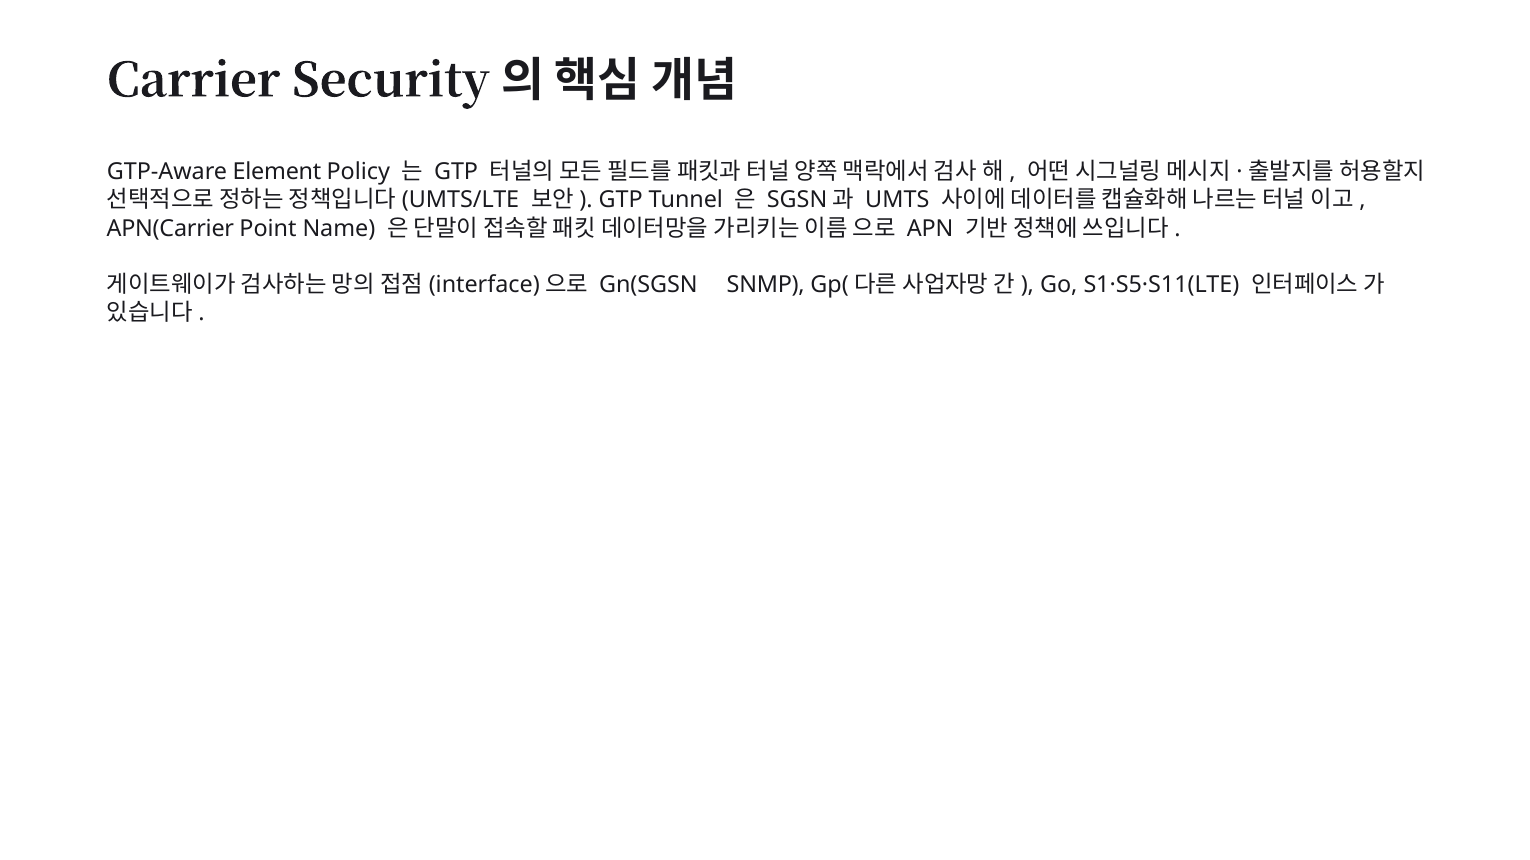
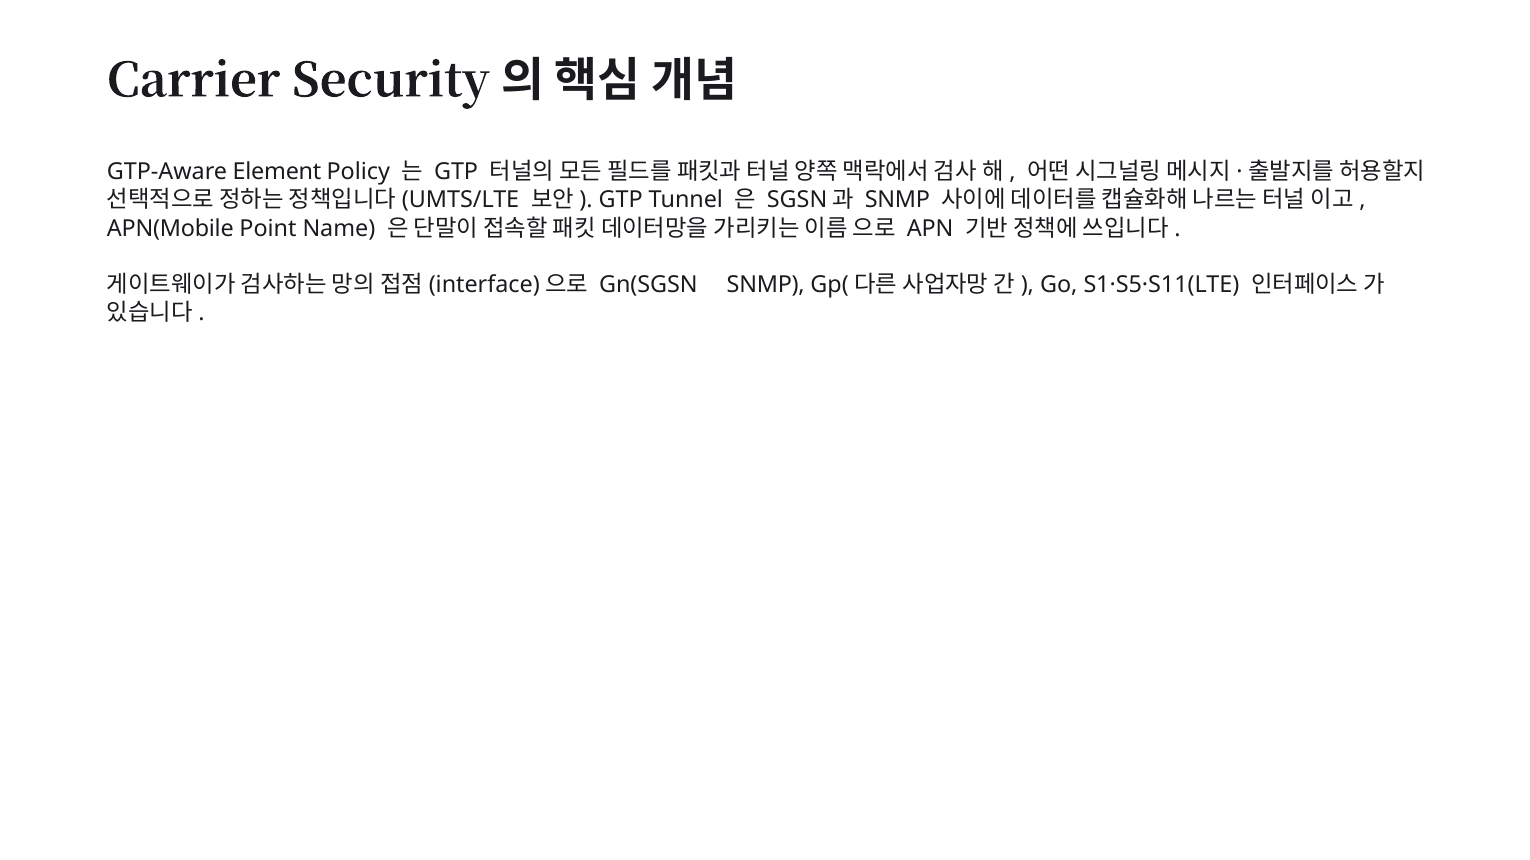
UMTS at (897, 200): UMTS -> SNMP
APN(Carrier: APN(Carrier -> APN(Mobile
